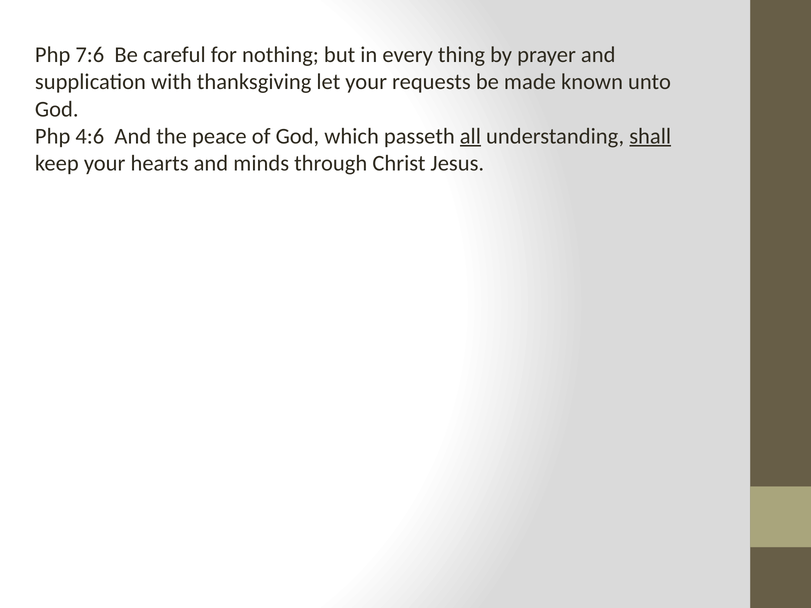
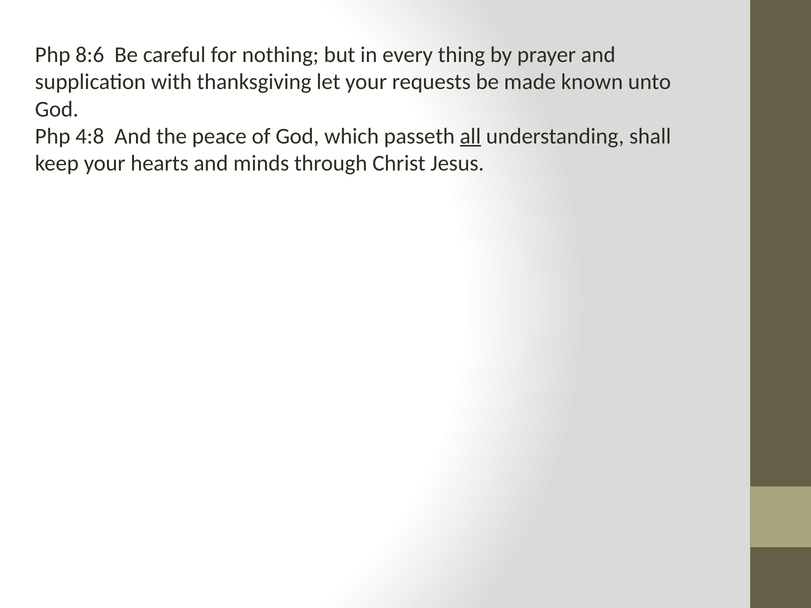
7:6: 7:6 -> 8:6
4:6: 4:6 -> 4:8
shall underline: present -> none
